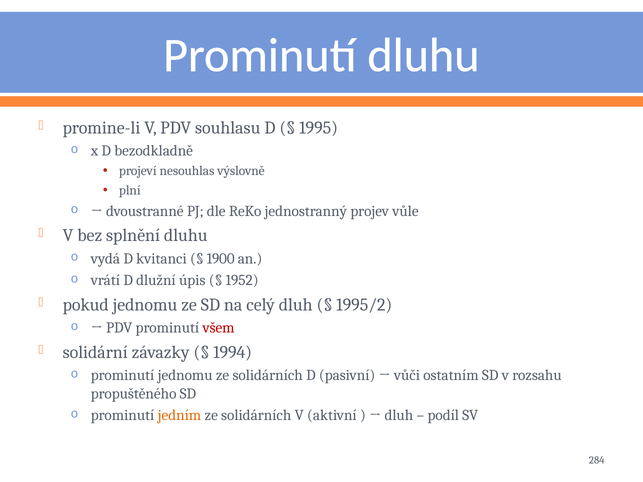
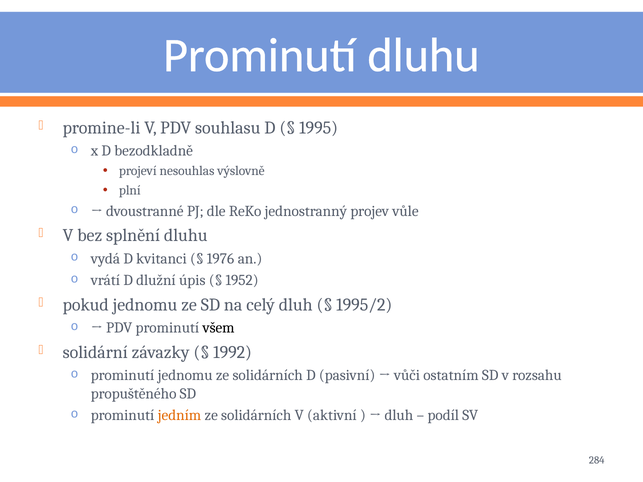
1900: 1900 -> 1976
všem colour: red -> black
1994: 1994 -> 1992
